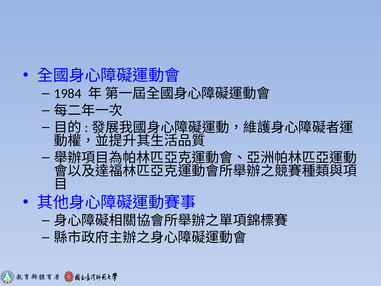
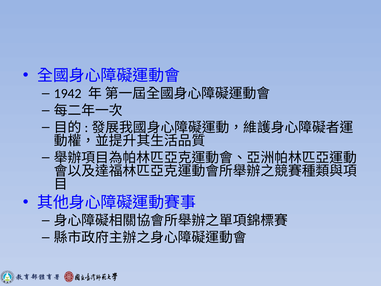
1984: 1984 -> 1942
